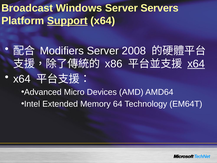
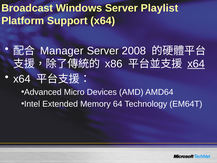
Servers: Servers -> Playlist
Support underline: present -> none
Modifiers: Modifiers -> Manager
